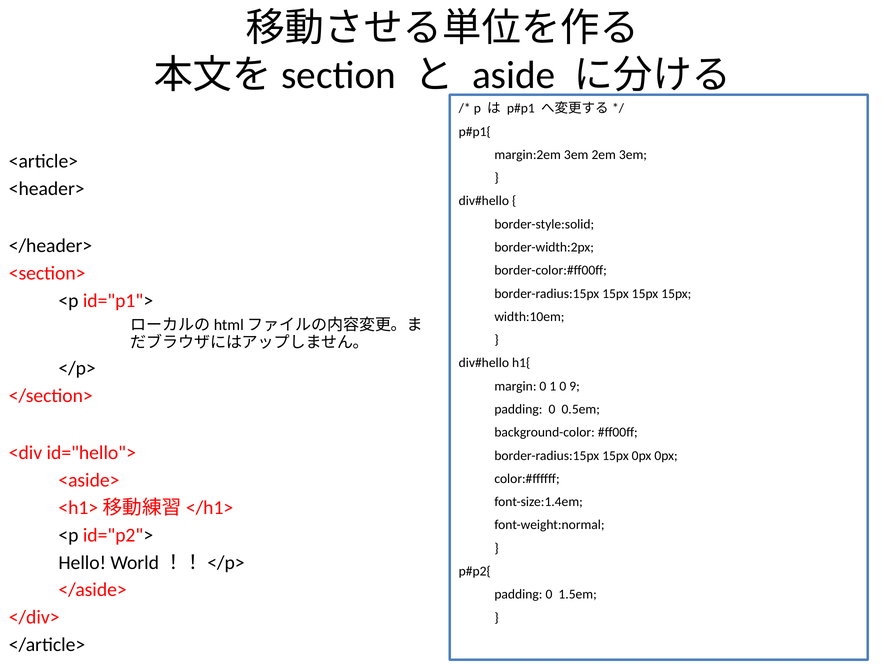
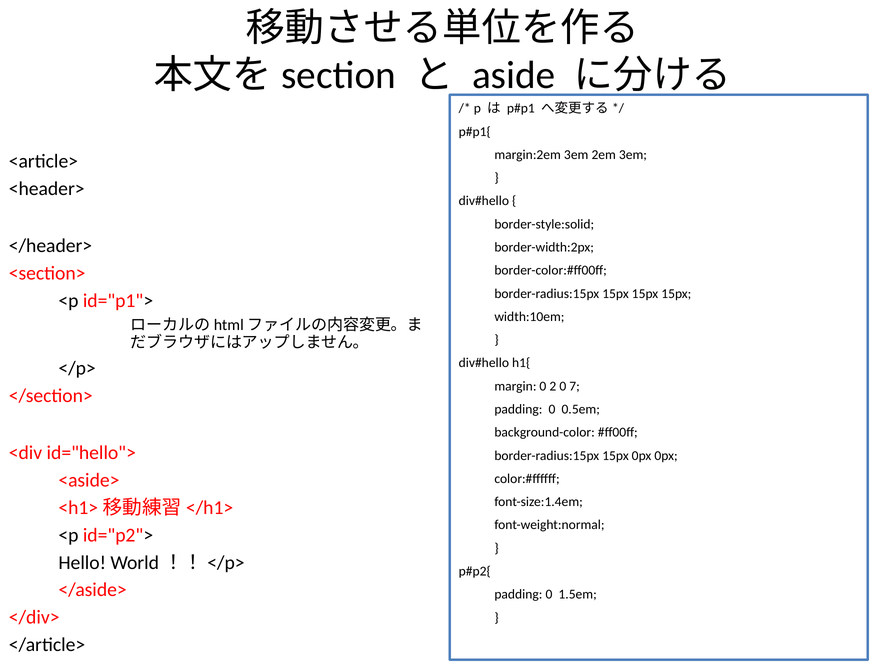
1: 1 -> 2
9: 9 -> 7
